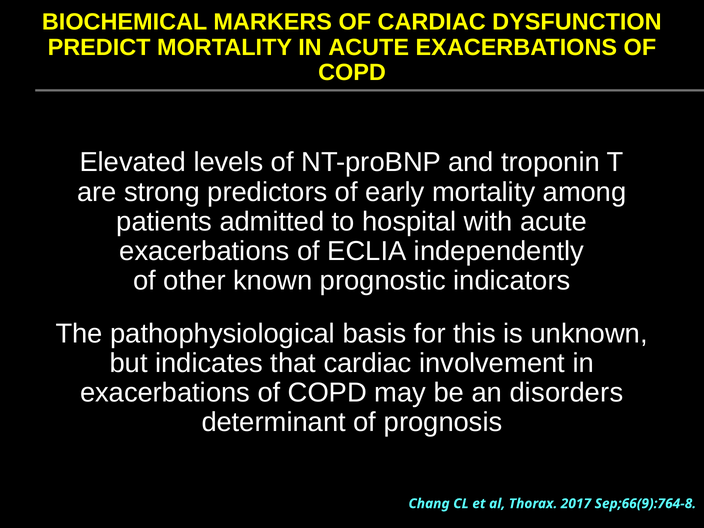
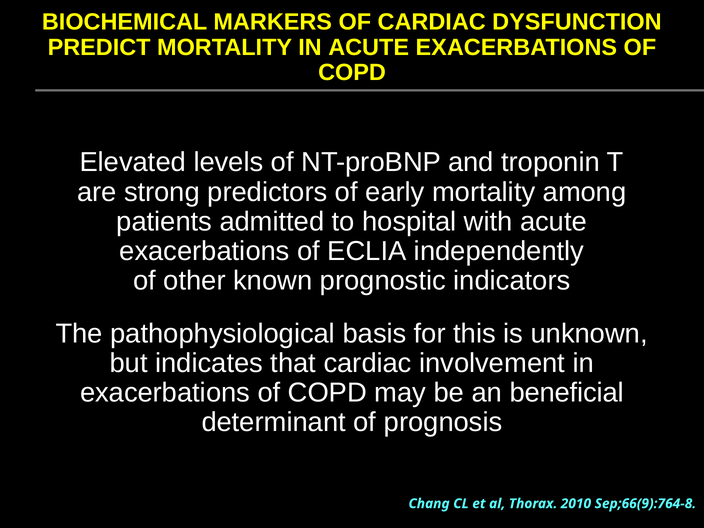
disorders: disorders -> beneficial
2017: 2017 -> 2010
